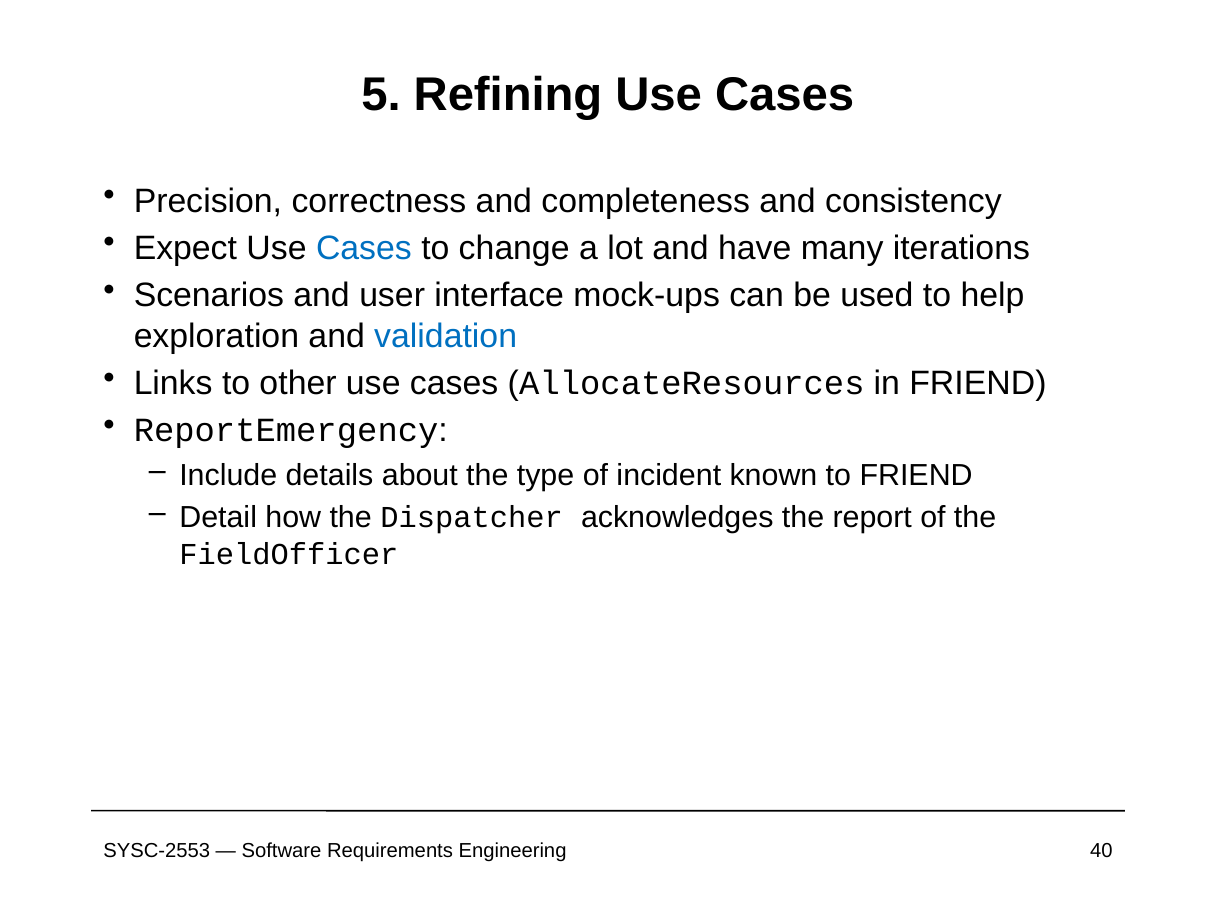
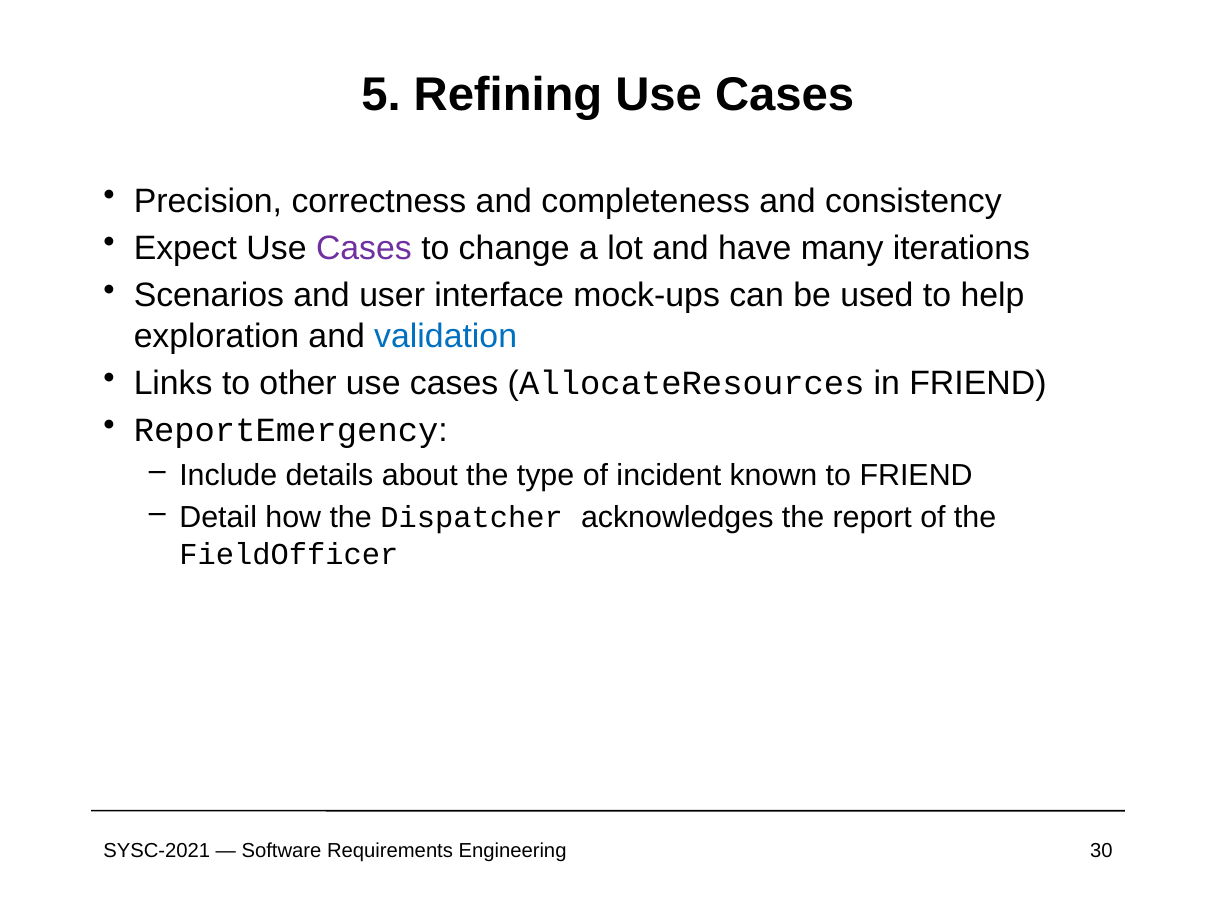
Cases at (364, 248) colour: blue -> purple
SYSC-2553: SYSC-2553 -> SYSC-2021
40: 40 -> 30
